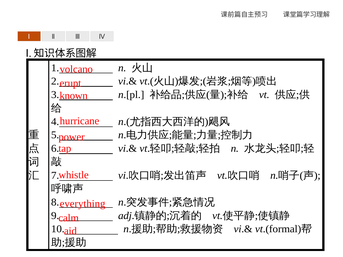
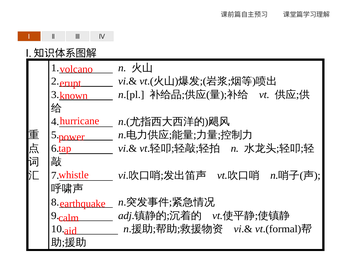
everything: everything -> earthquake
